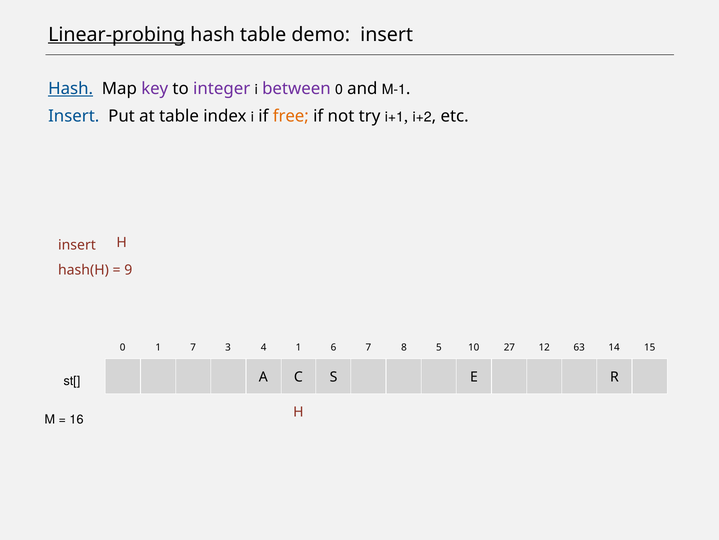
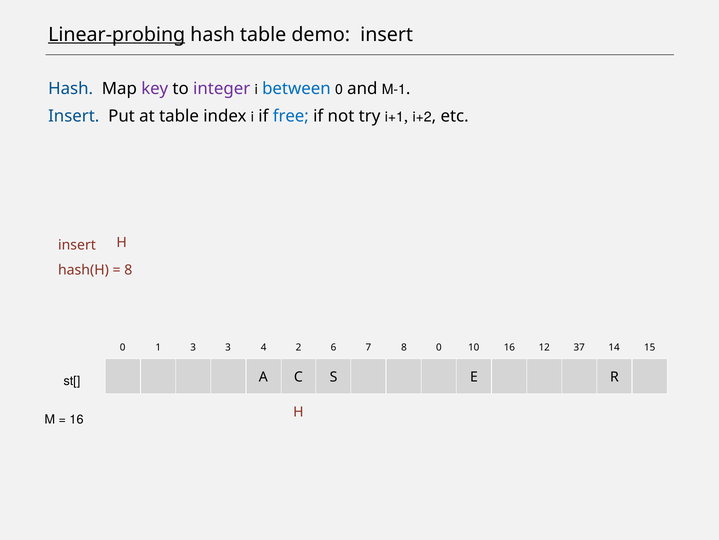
Hash at (71, 89) underline: present -> none
between colour: purple -> blue
free colour: orange -> blue
9 at (128, 270): 9 -> 8
1 7: 7 -> 3
4 1: 1 -> 2
7 8 5: 5 -> 0
10 27: 27 -> 16
63: 63 -> 37
